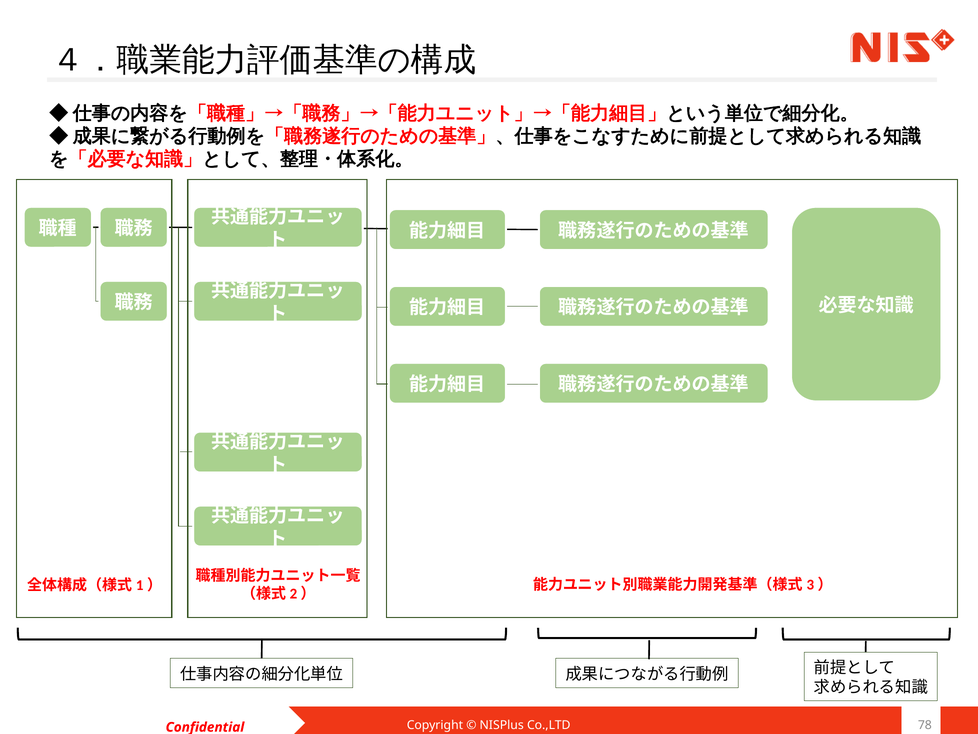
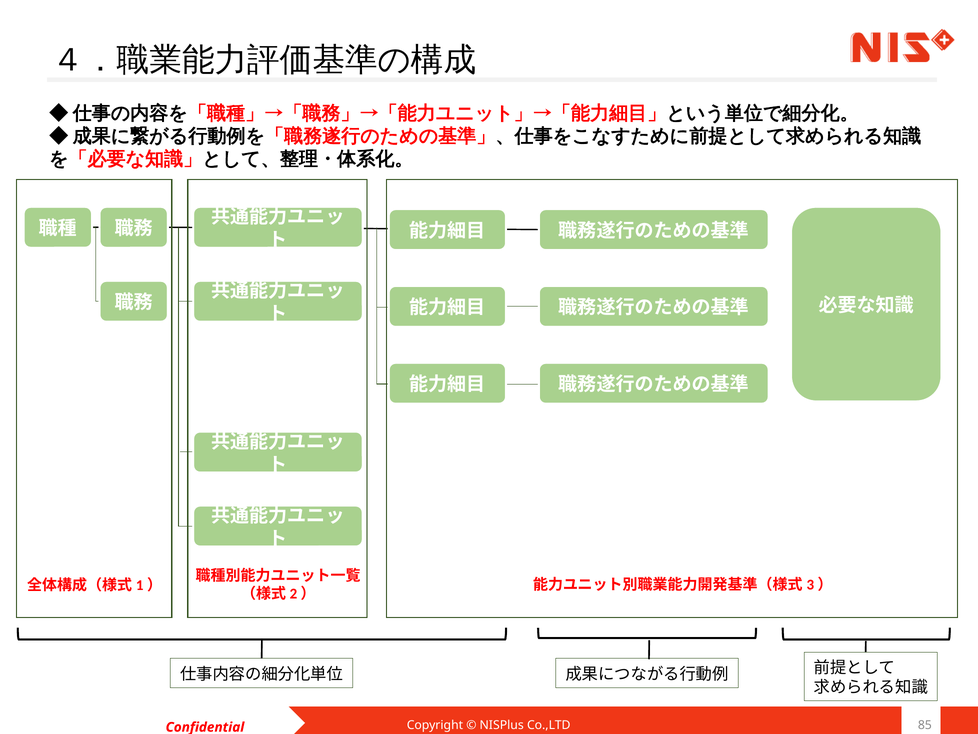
78: 78 -> 85
